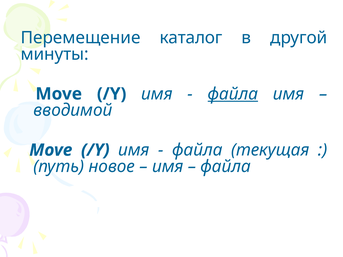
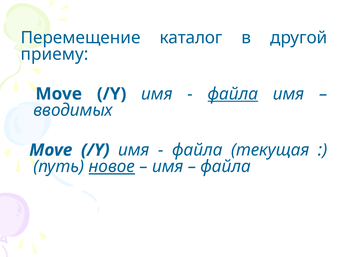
минуты: минуты -> приему
вводимой: вводимой -> вводимых
новое underline: none -> present
